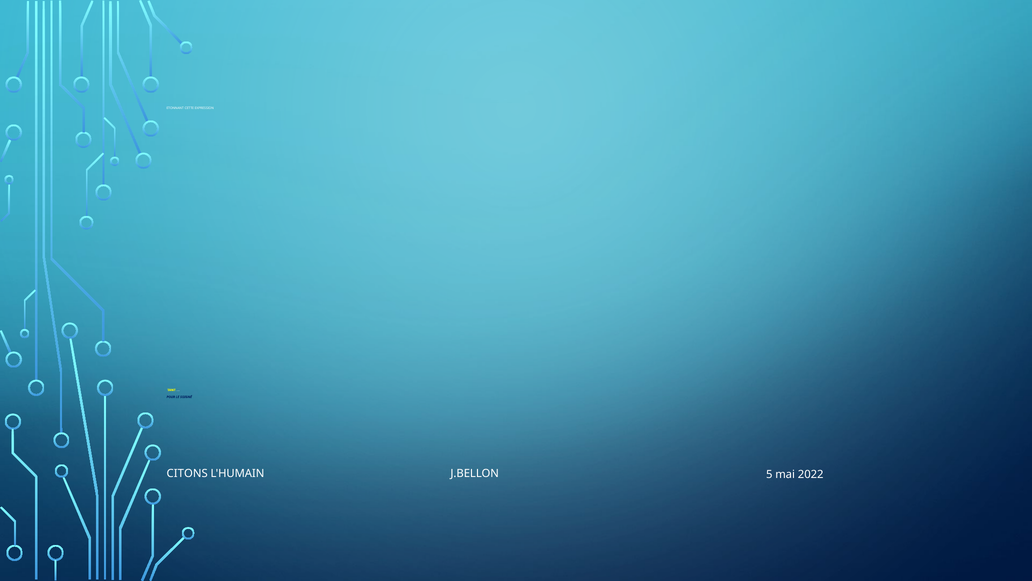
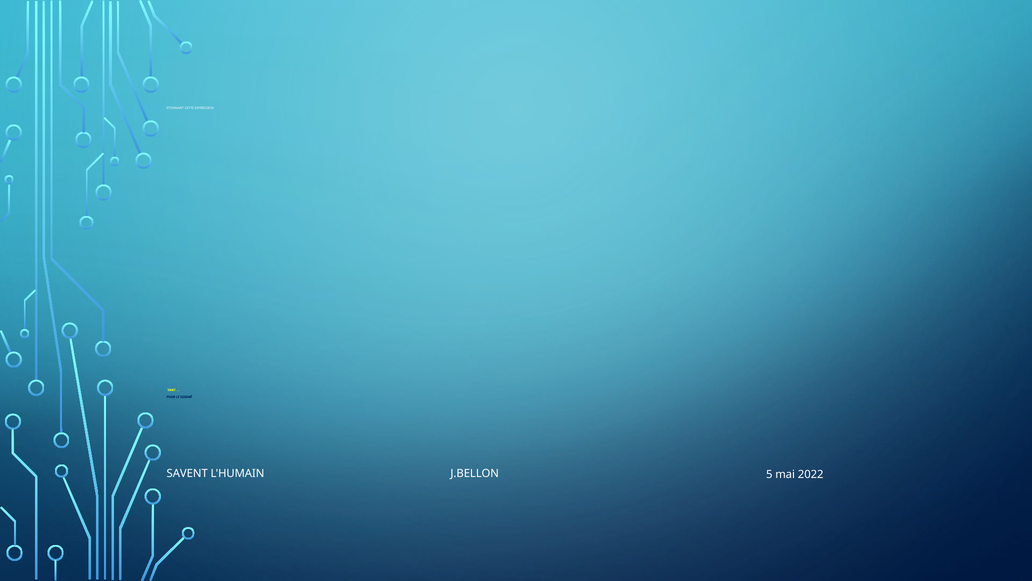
CITONS: CITONS -> SAVENT
